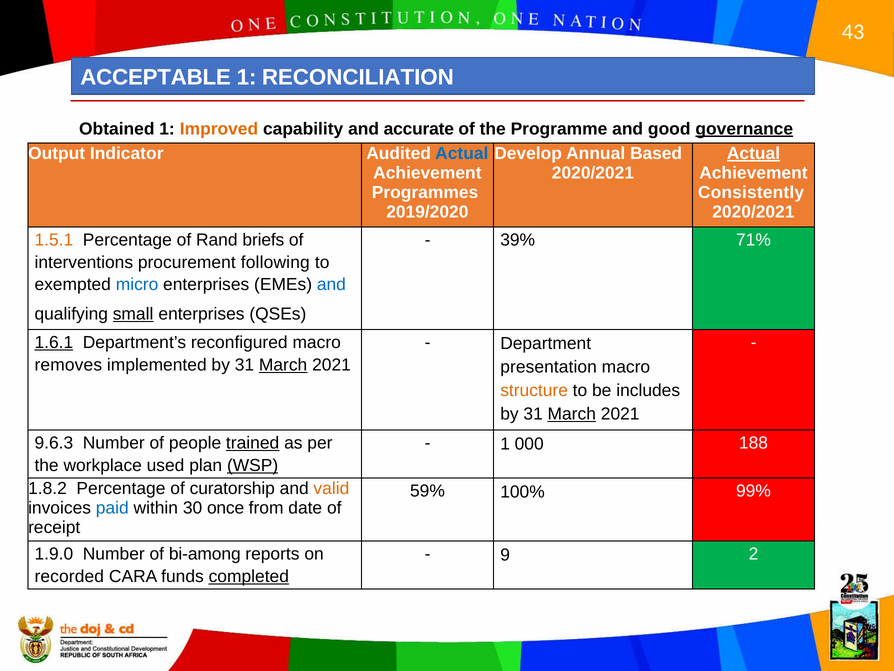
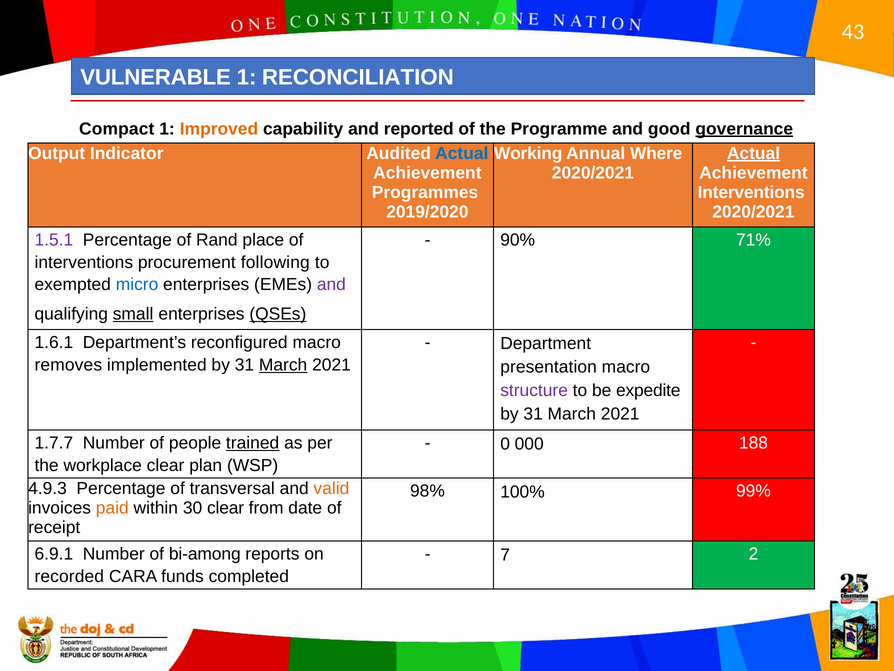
ACCEPTABLE: ACCEPTABLE -> VULNERABLE
Obtained: Obtained -> Compact
accurate: accurate -> reported
Develop: Develop -> Working
Based: Based -> Where
Consistently at (751, 192): Consistently -> Interventions
1.5.1 colour: orange -> purple
briefs: briefs -> place
39%: 39% -> 90%
and at (331, 285) colour: blue -> purple
QSEs underline: none -> present
1.6.1 underline: present -> none
structure colour: orange -> purple
includes: includes -> expedite
March at (572, 414) underline: present -> none
9.6.3: 9.6.3 -> 1.7.7
1 at (505, 444): 1 -> 0
workplace used: used -> clear
WSP underline: present -> none
1.8.2: 1.8.2 -> 4.9.3
curatorship: curatorship -> transversal
59%: 59% -> 98%
paid colour: blue -> orange
30 once: once -> clear
1.9.0: 1.9.0 -> 6.9.1
9: 9 -> 7
completed underline: present -> none
